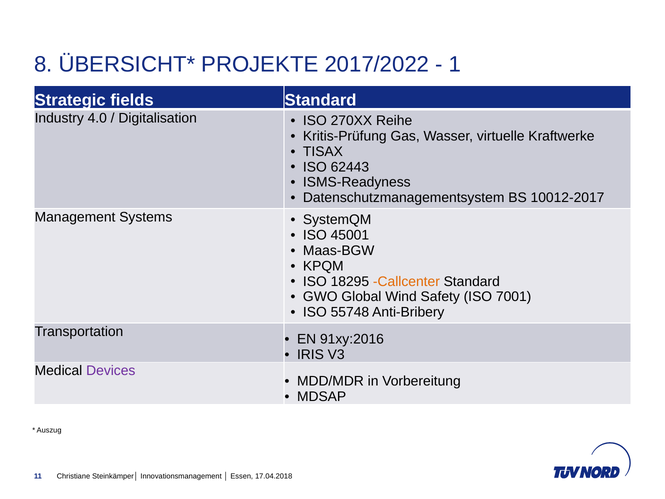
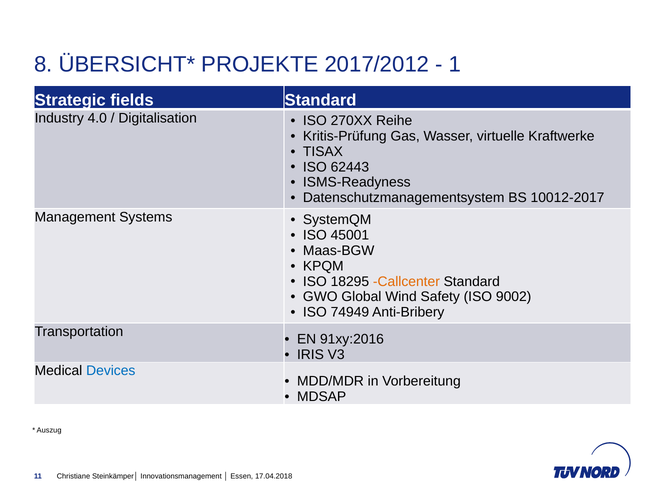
2017/2022: 2017/2022 -> 2017/2012
7001: 7001 -> 9002
55748: 55748 -> 74949
Devices colour: purple -> blue
